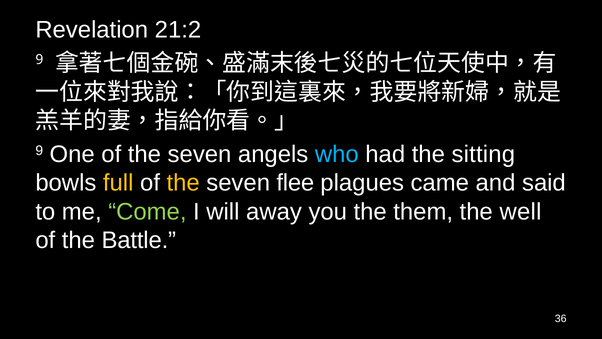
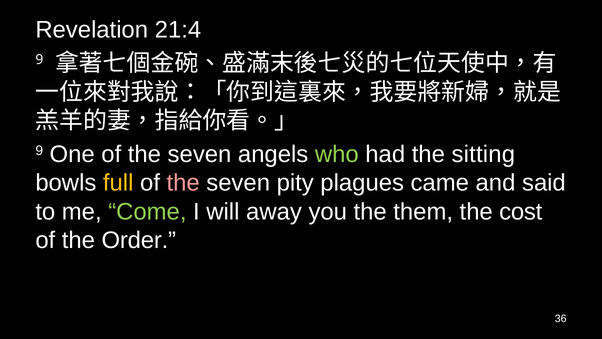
21:2: 21:2 -> 21:4
who colour: light blue -> light green
the at (183, 183) colour: yellow -> pink
flee: flee -> pity
well: well -> cost
Battle: Battle -> Order
